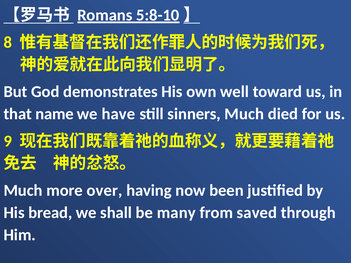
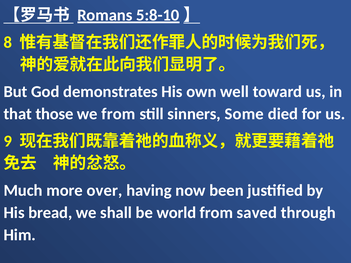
name: name -> those
we have: have -> from
sinners Much: Much -> Some
many: many -> world
